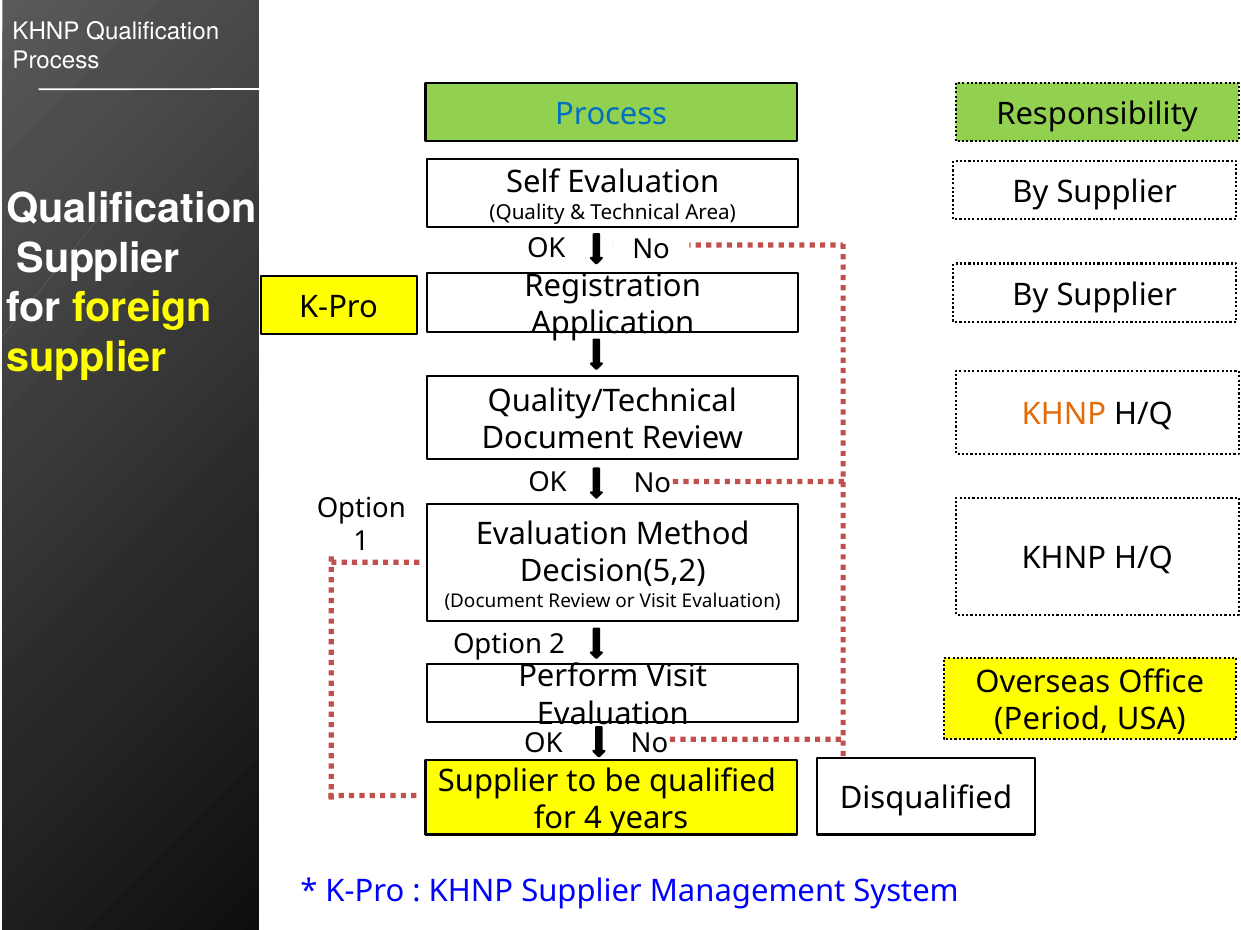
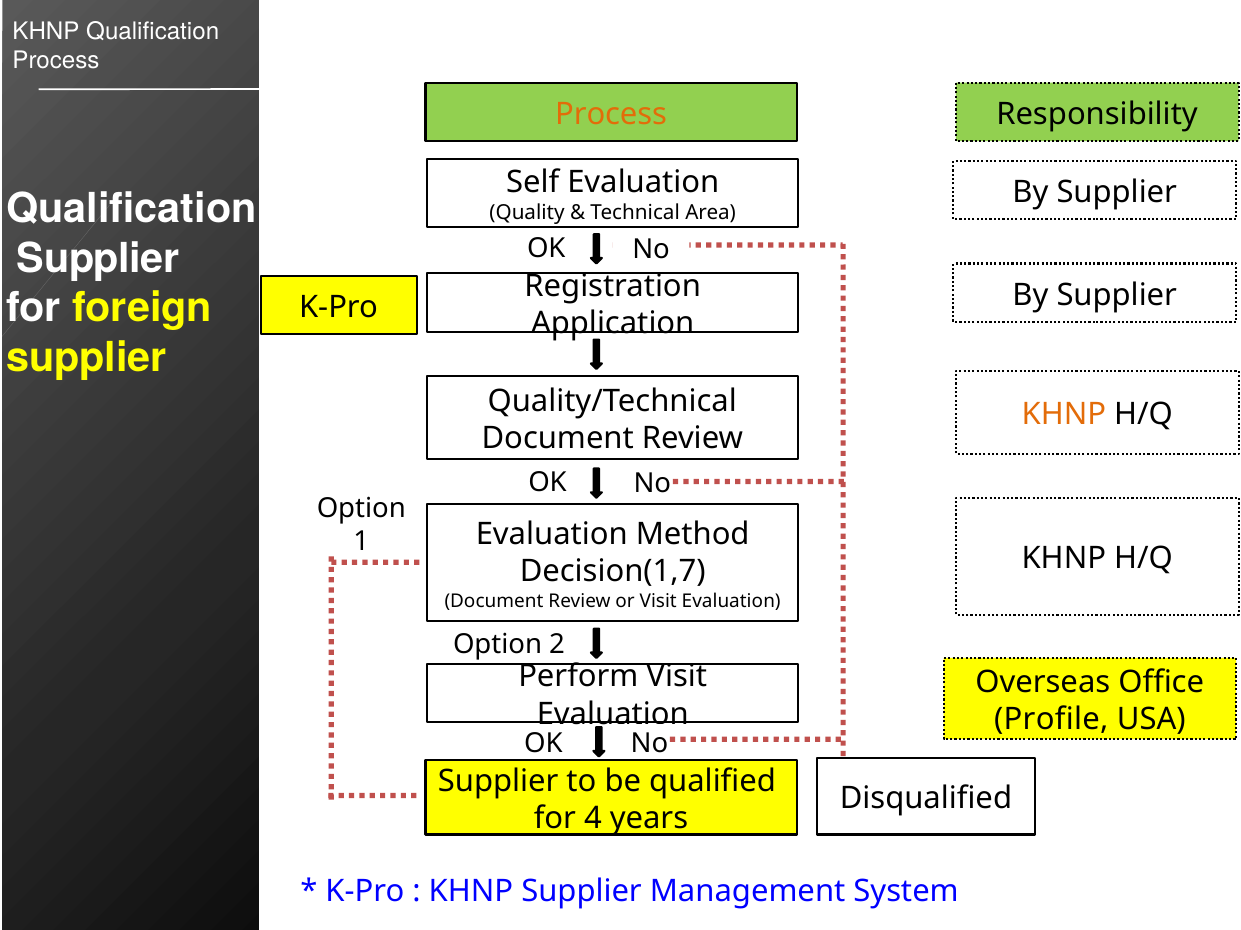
Process at (611, 114) colour: blue -> orange
Decision(5,2: Decision(5,2 -> Decision(1,7
Period at (1051, 720): Period -> Profile
